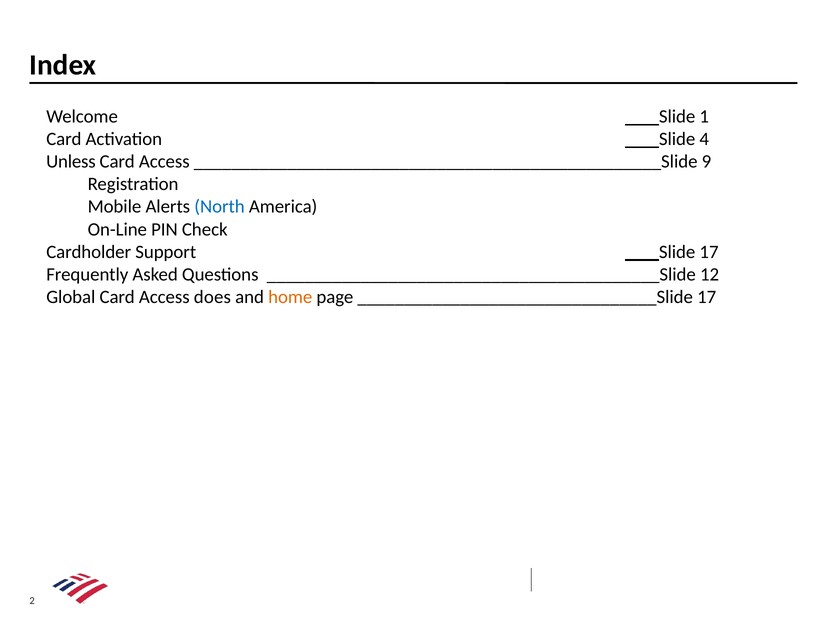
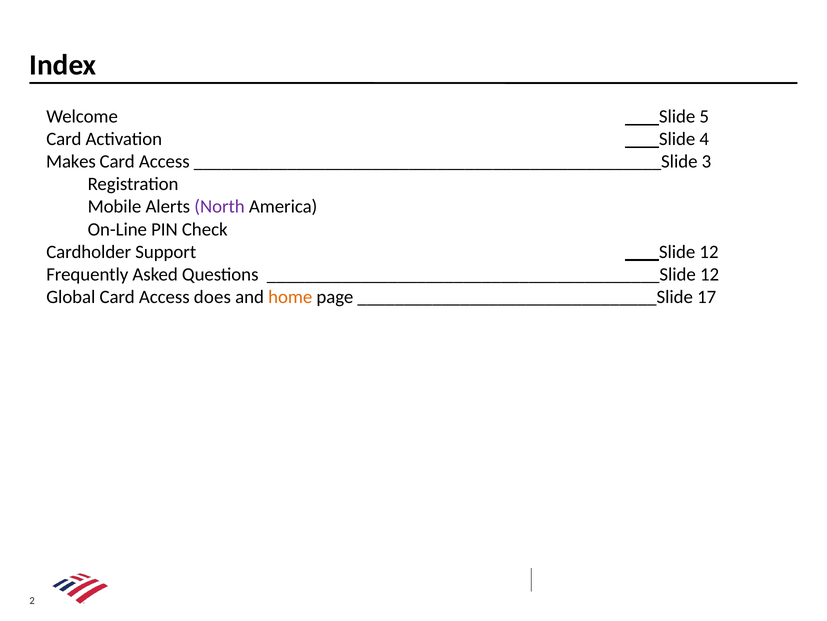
1: 1 -> 5
Unless: Unless -> Makes
9: 9 -> 3
North colour: blue -> purple
Slide 17: 17 -> 12
